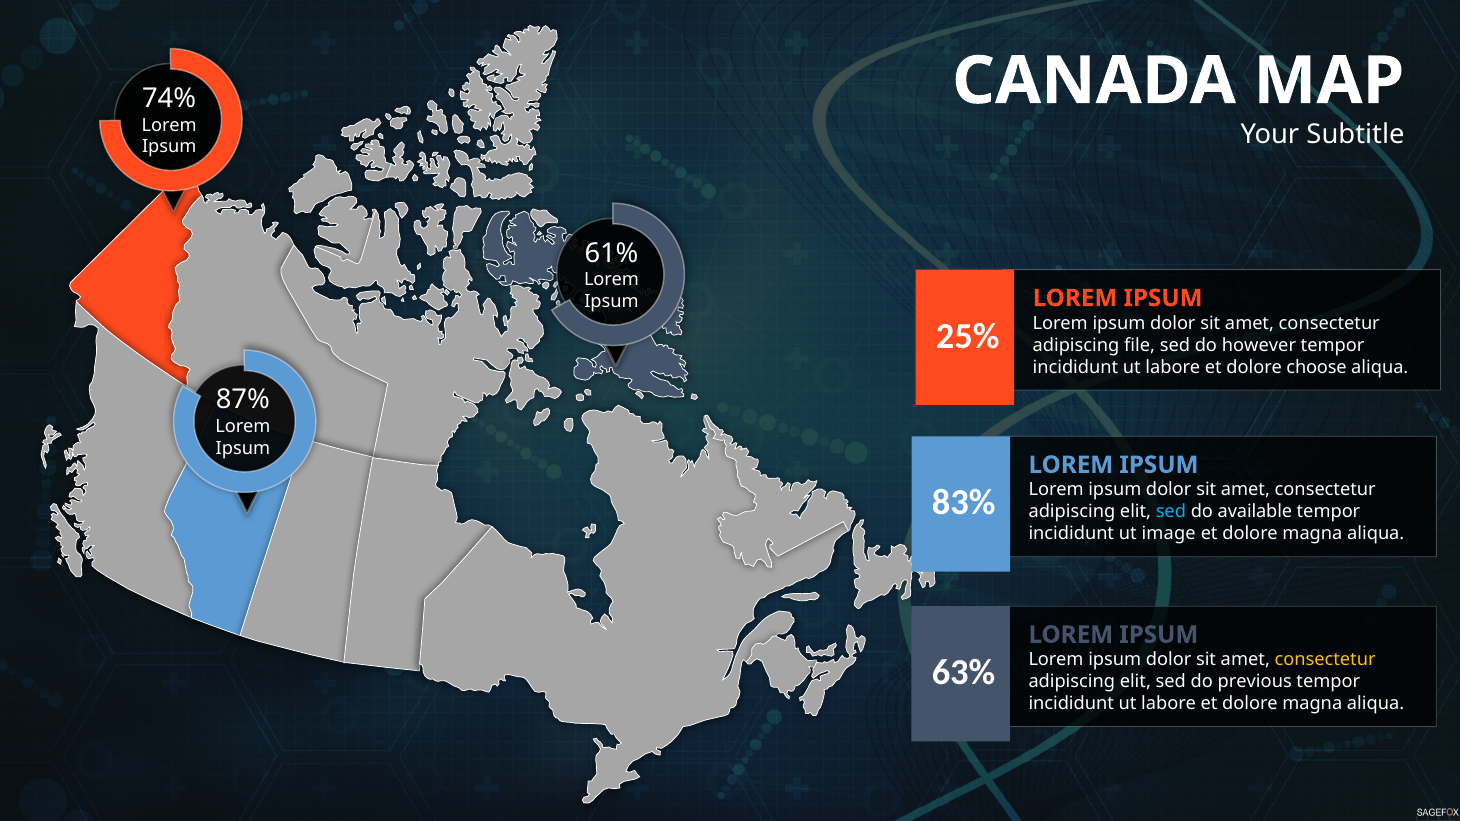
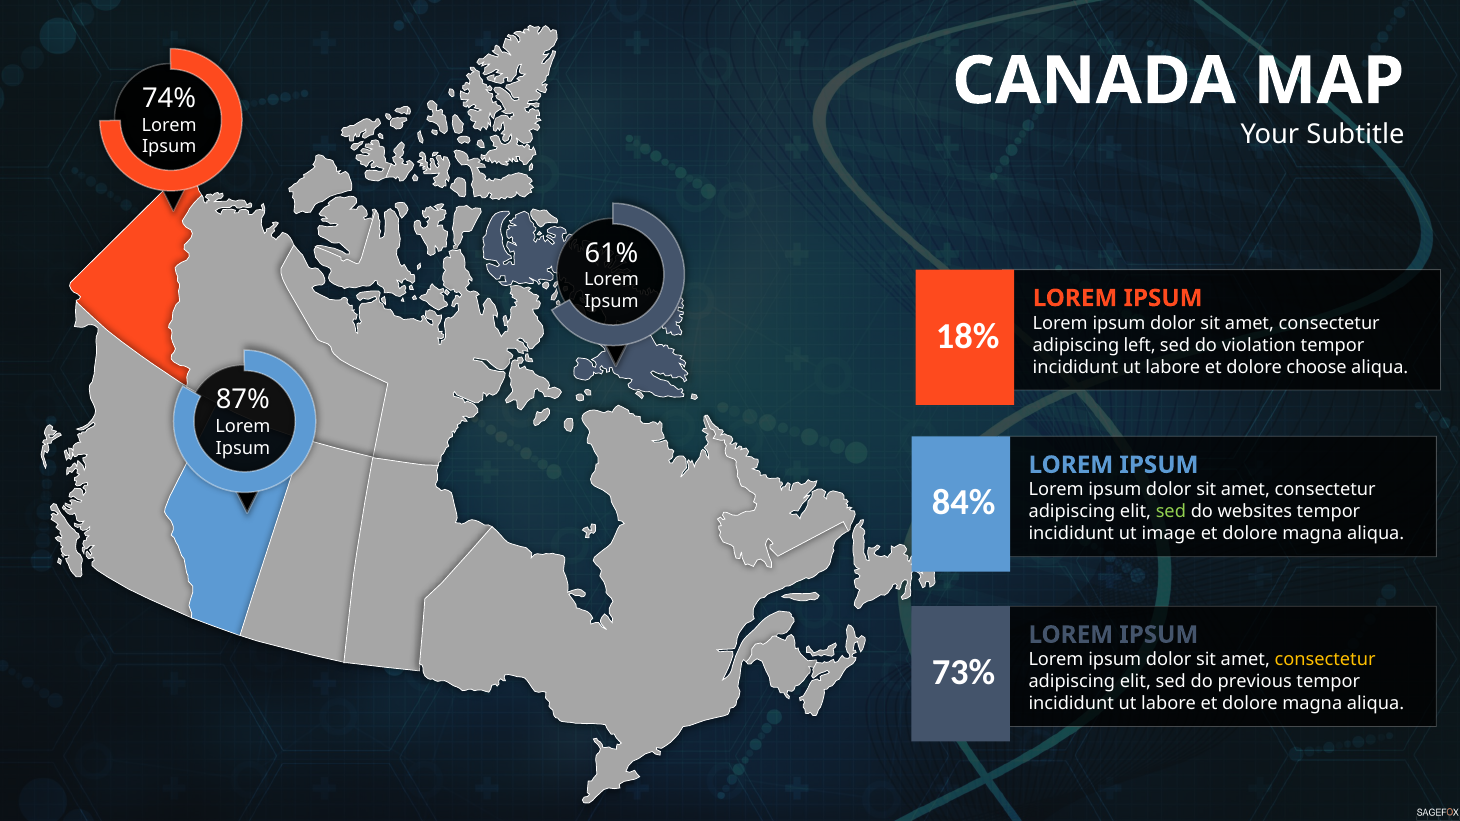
25%: 25% -> 18%
file: file -> left
however: however -> violation
83%: 83% -> 84%
sed at (1171, 512) colour: light blue -> light green
available: available -> websites
63%: 63% -> 73%
